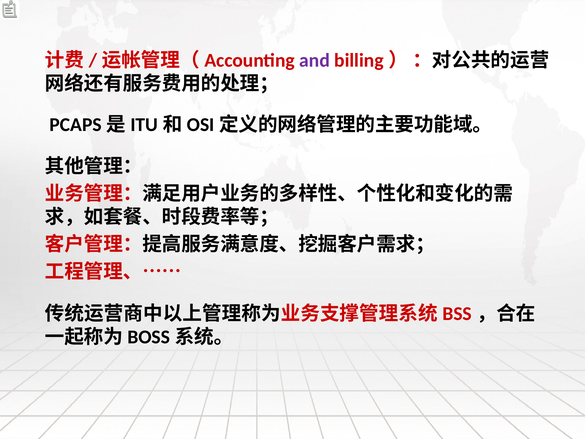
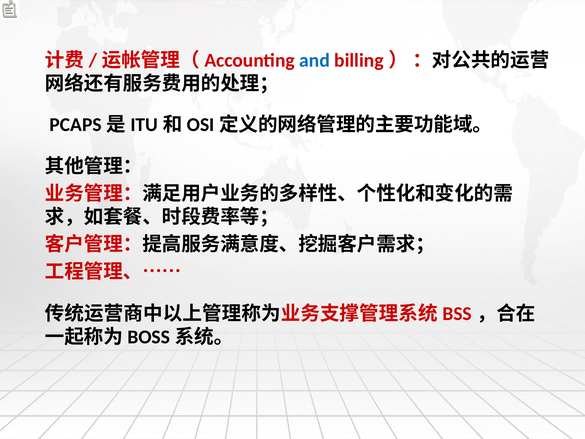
and colour: purple -> blue
